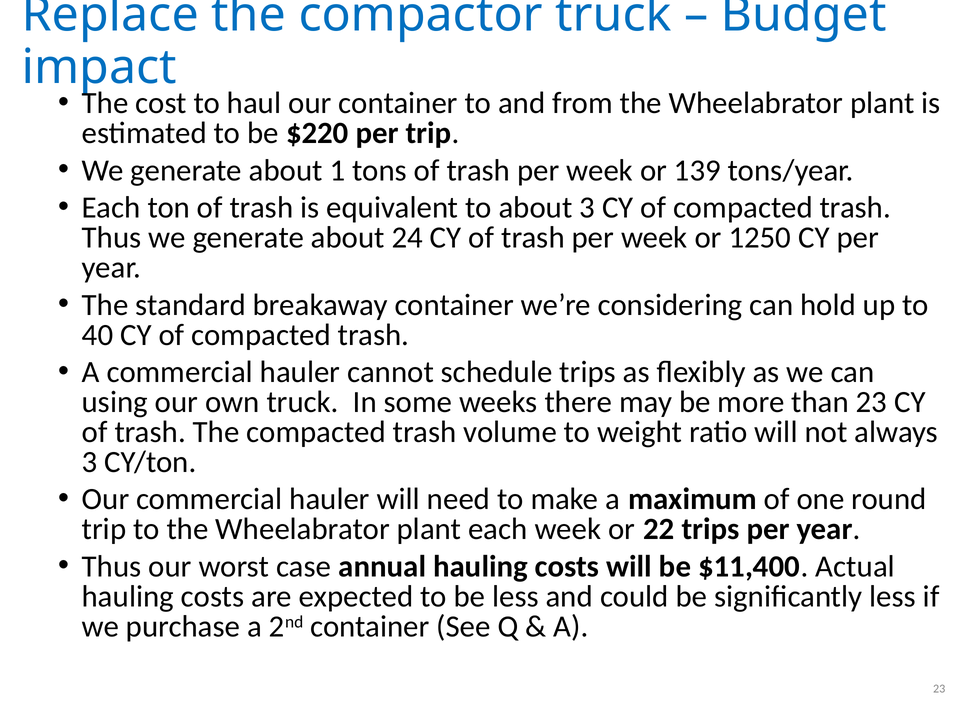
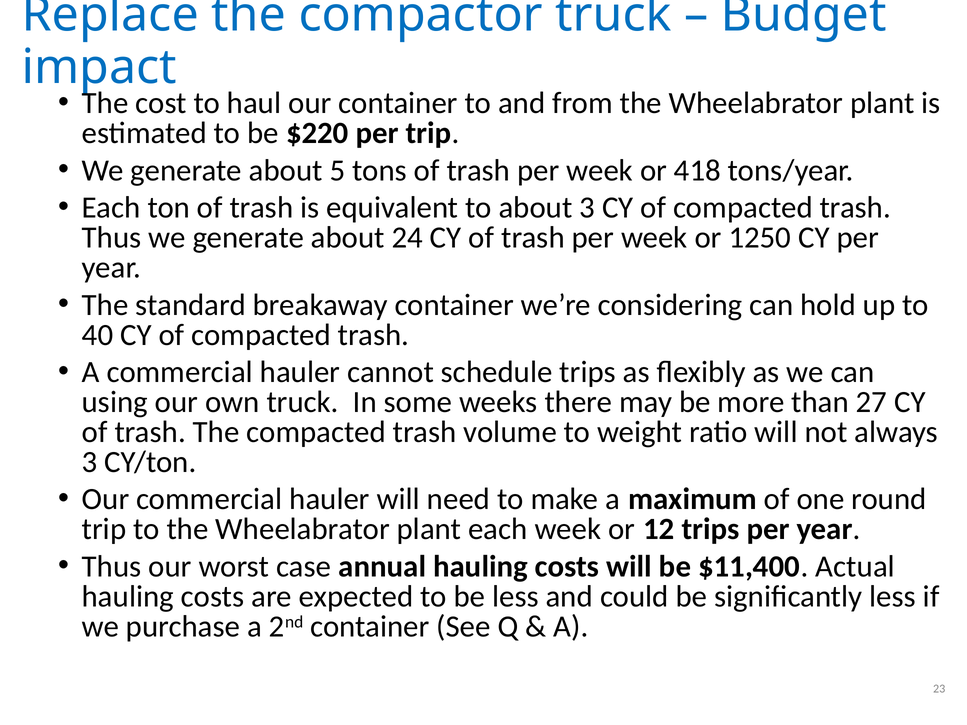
1: 1 -> 5
139: 139 -> 418
than 23: 23 -> 27
22: 22 -> 12
